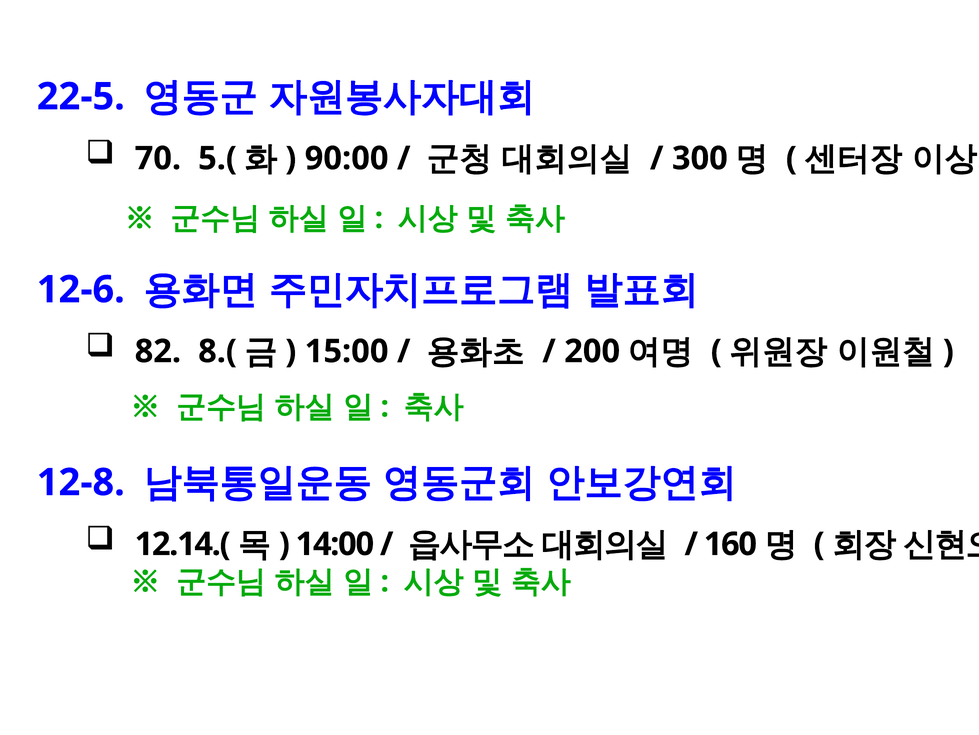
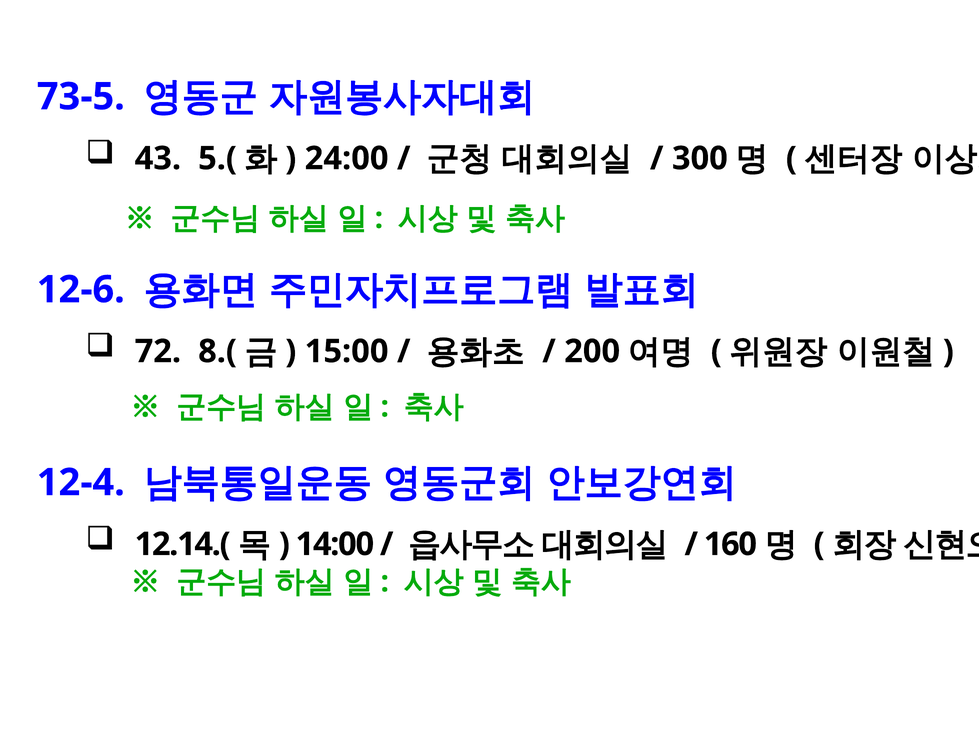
22-5: 22-5 -> 73-5
70: 70 -> 43
90:00: 90:00 -> 24:00
82: 82 -> 72
12-8: 12-8 -> 12-4
